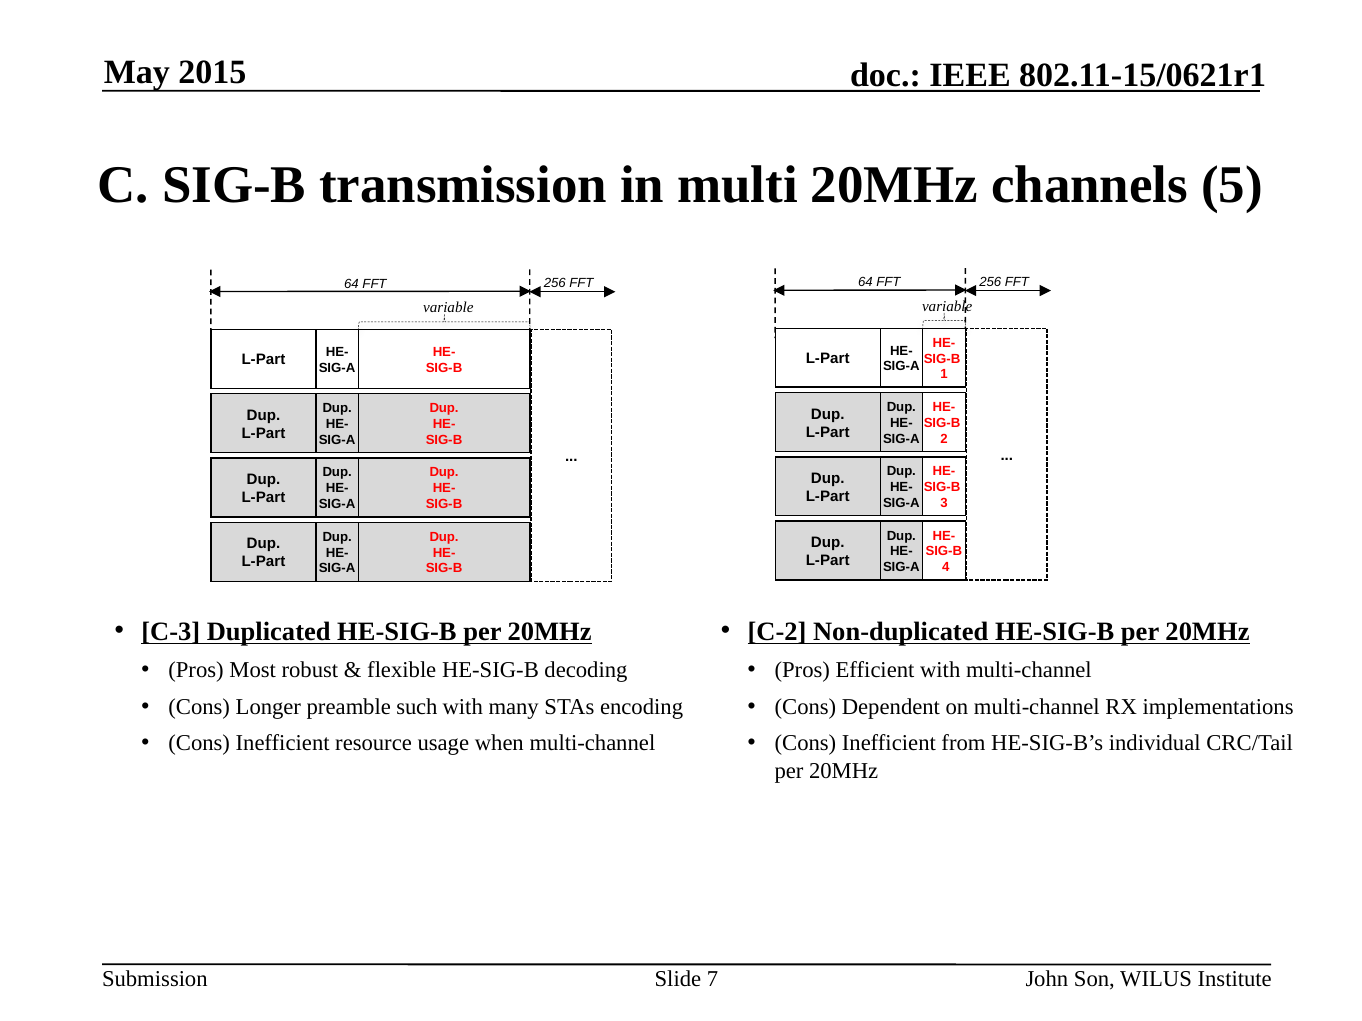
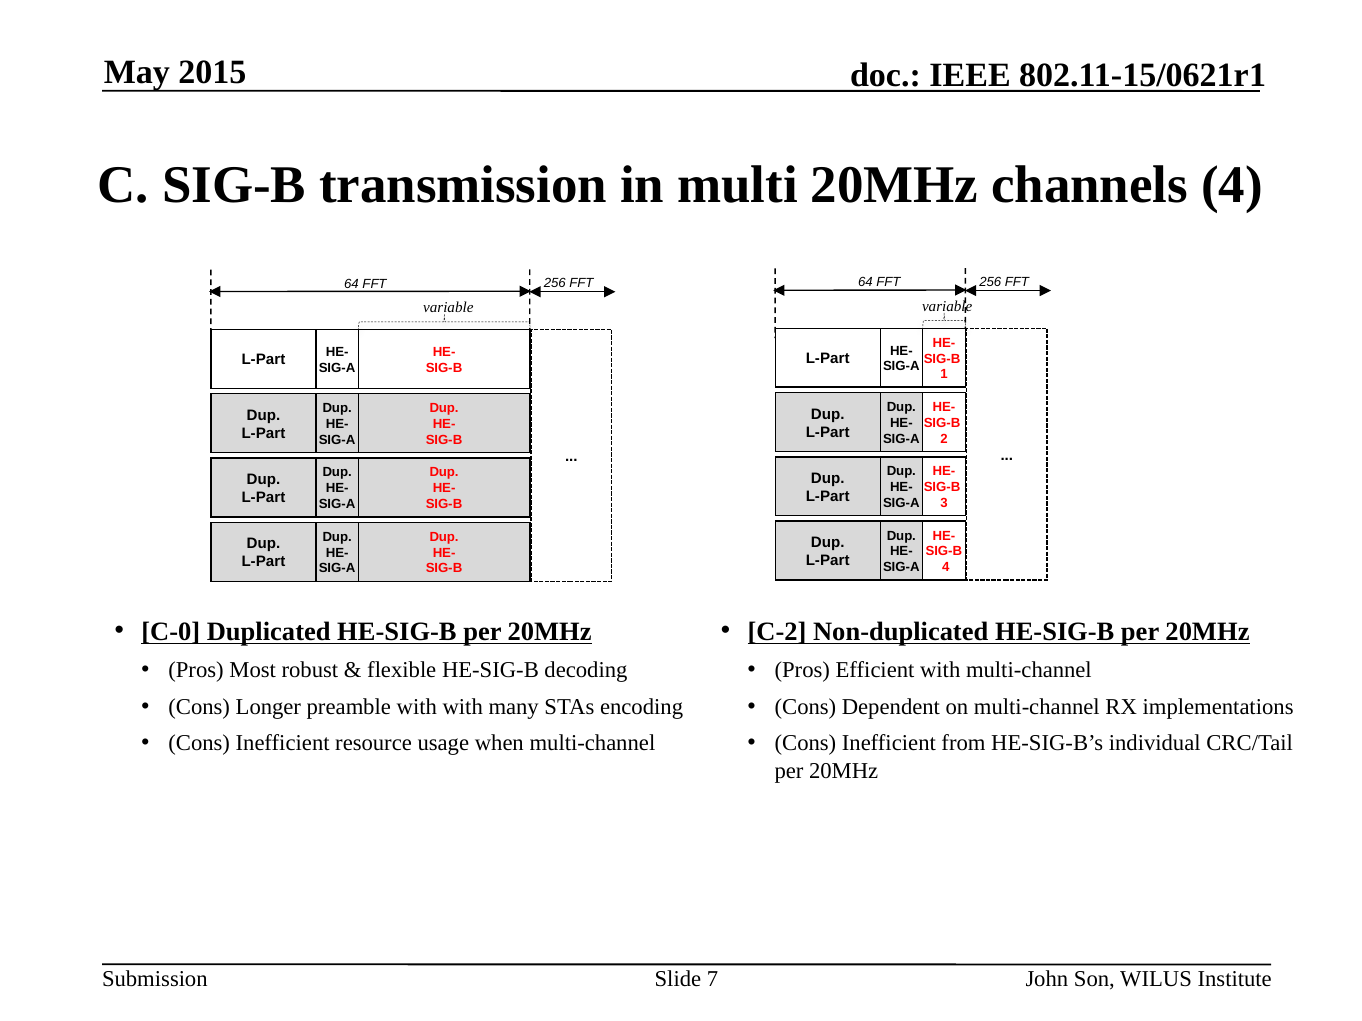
channels 5: 5 -> 4
C-3: C-3 -> C-0
preamble such: such -> with
